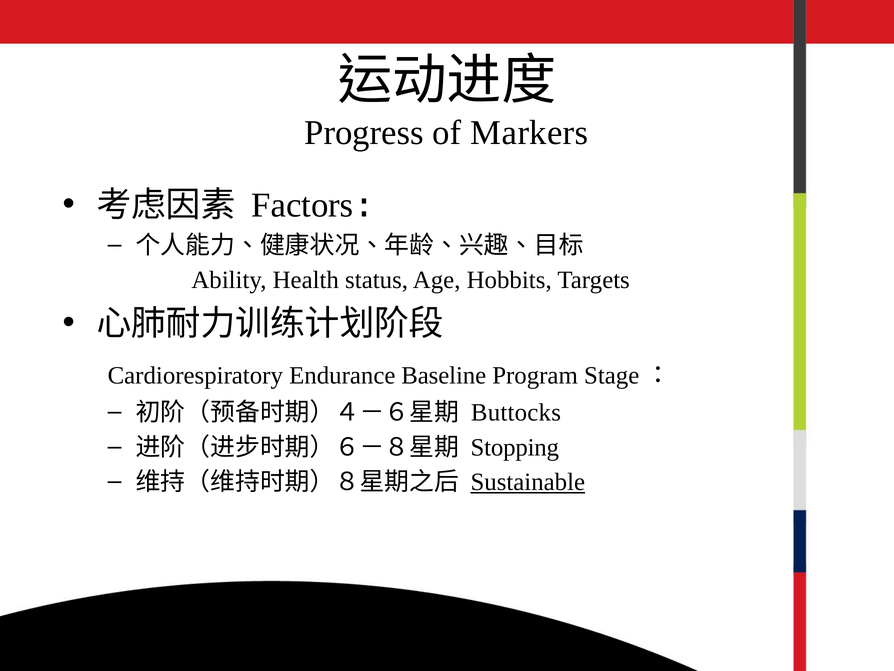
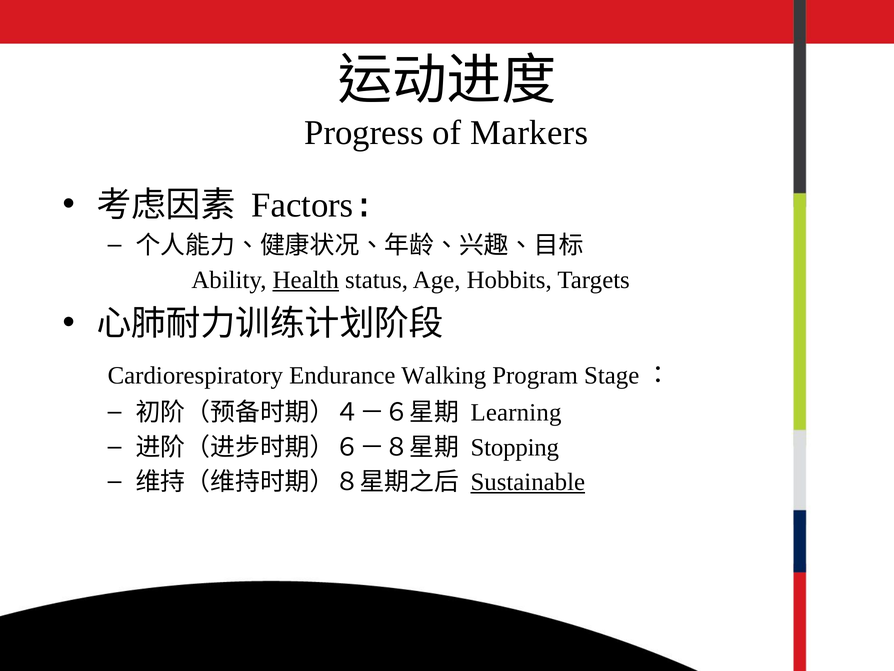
Health underline: none -> present
Baseline: Baseline -> Walking
Buttocks: Buttocks -> Learning
